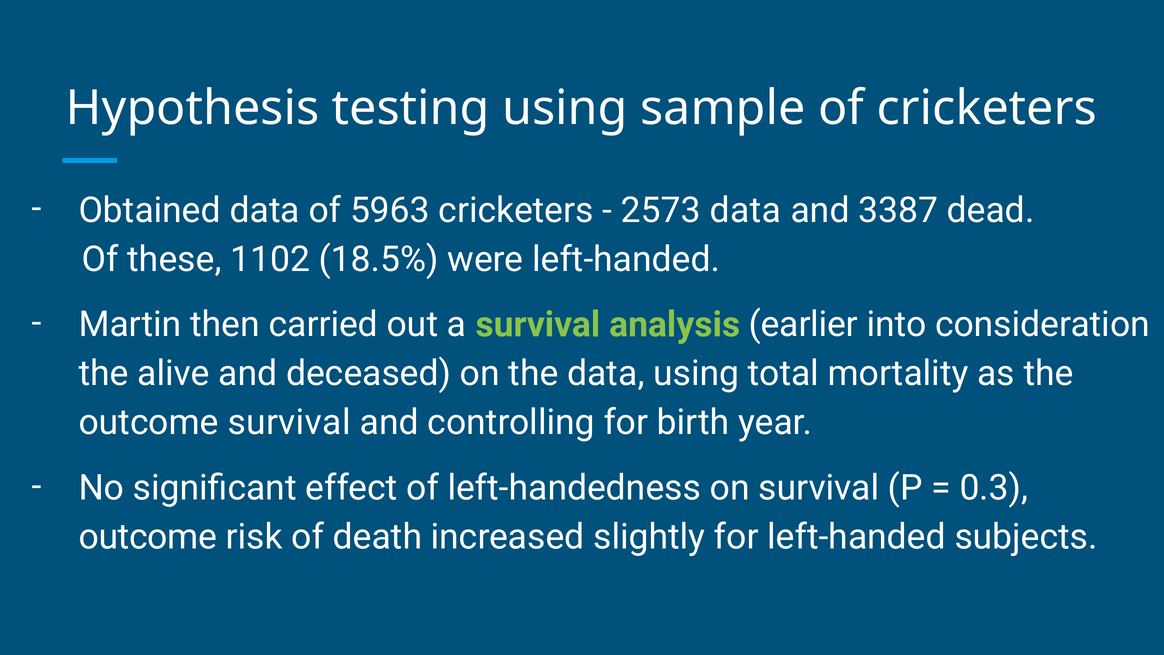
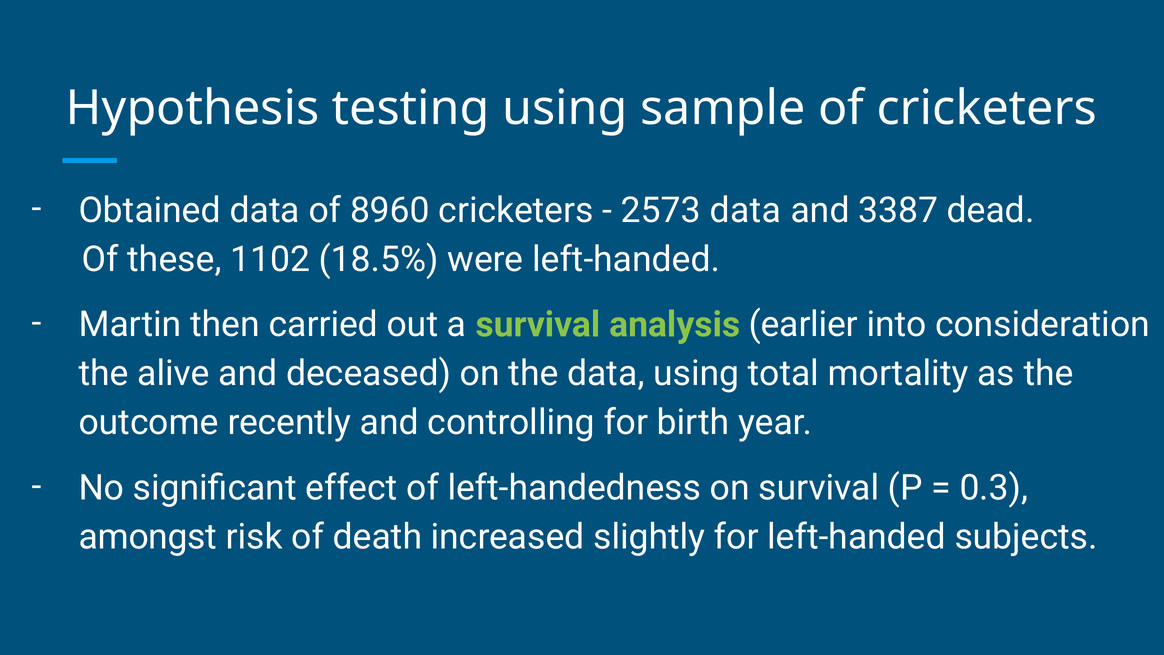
5963: 5963 -> 8960
outcome survival: survival -> recently
outcome at (148, 537): outcome -> amongst
